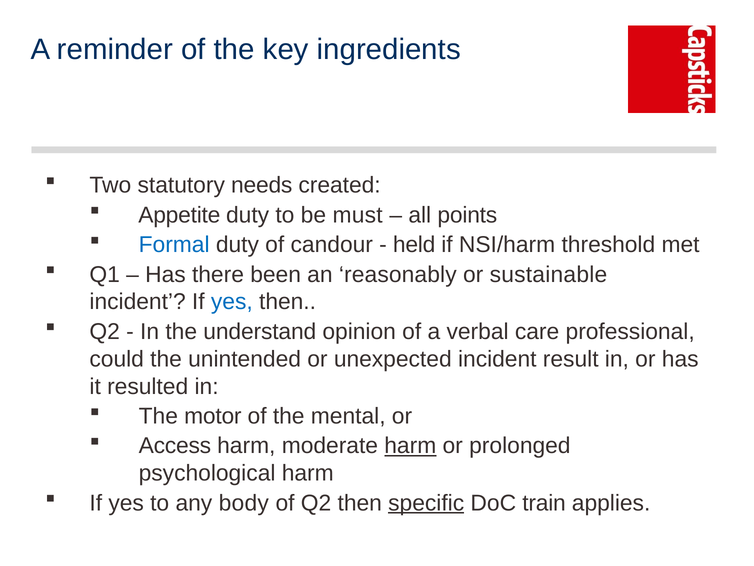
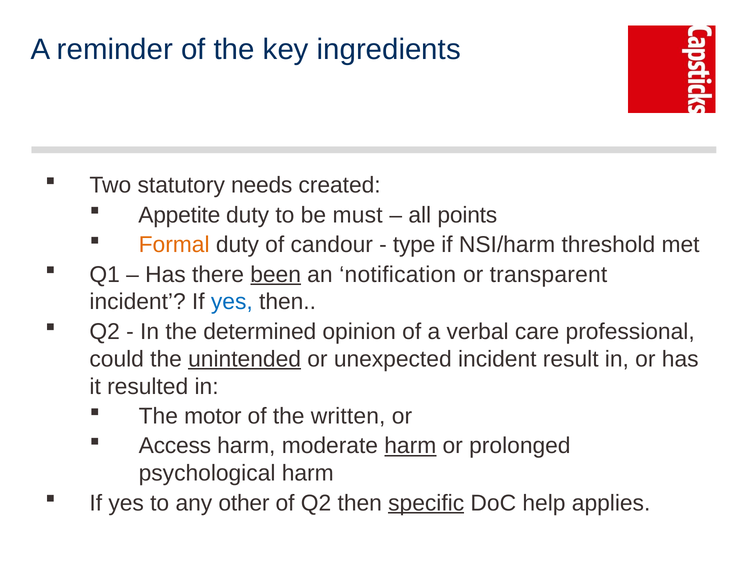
Formal colour: blue -> orange
held: held -> type
been underline: none -> present
reasonably: reasonably -> notification
sustainable: sustainable -> transparent
understand: understand -> determined
unintended underline: none -> present
mental: mental -> written
body: body -> other
train: train -> help
